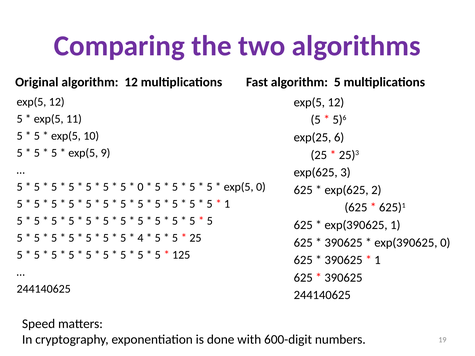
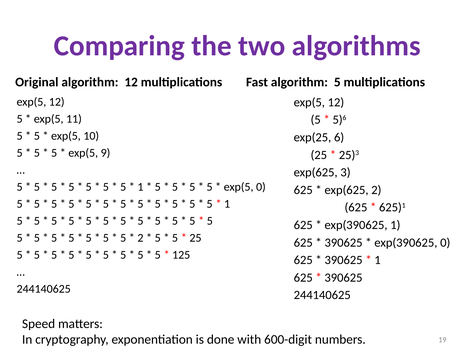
0 at (140, 187): 0 -> 1
4 at (140, 238): 4 -> 2
